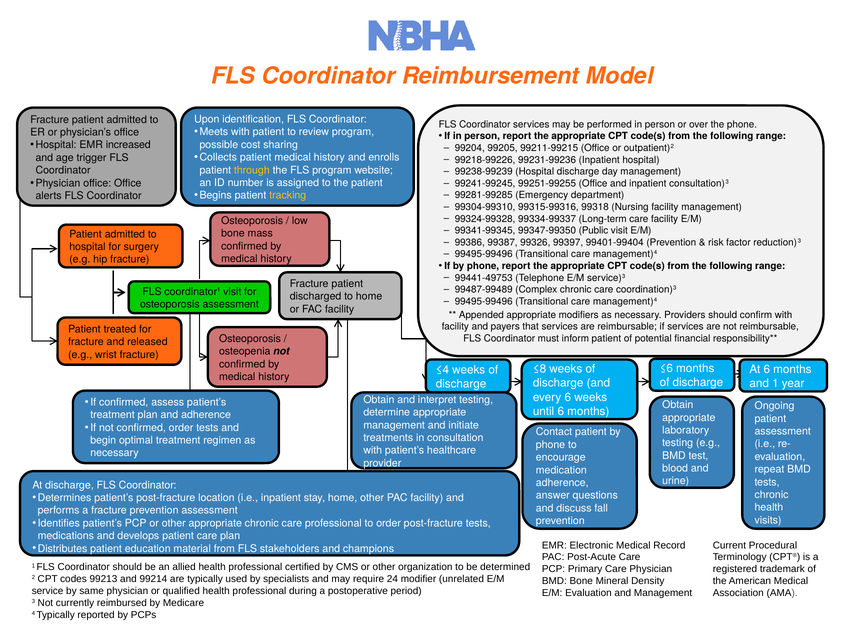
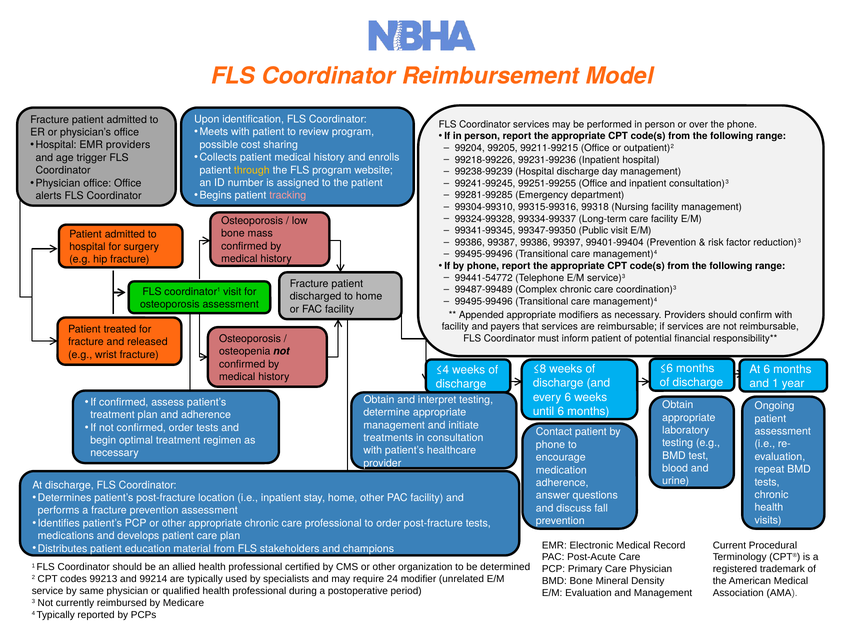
EMR increased: increased -> providers
tracking colour: yellow -> pink
99387 99326: 99326 -> 99386
99441-49753: 99441-49753 -> 99441-54772
